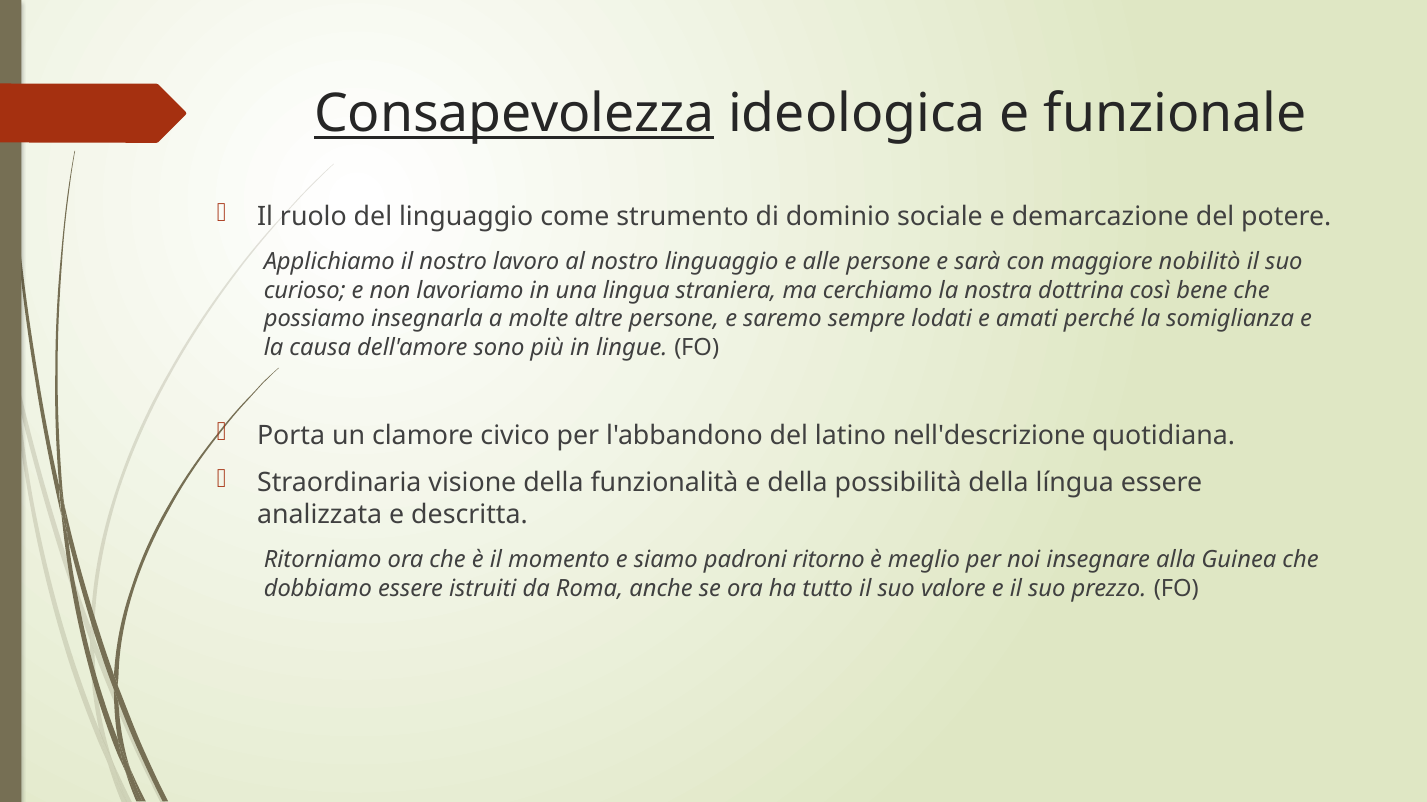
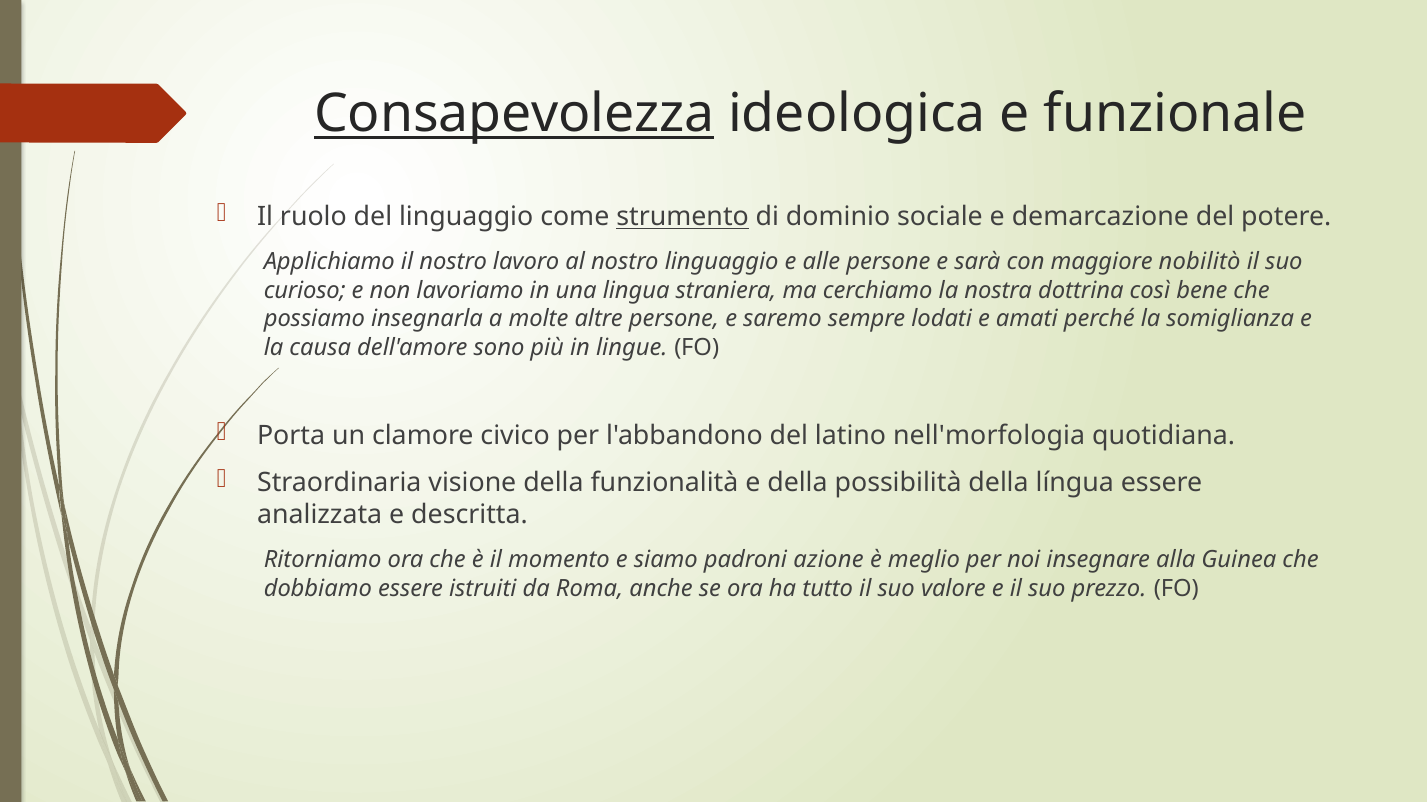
strumento underline: none -> present
nell'descrizione: nell'descrizione -> nell'morfologia
ritorno: ritorno -> azione
